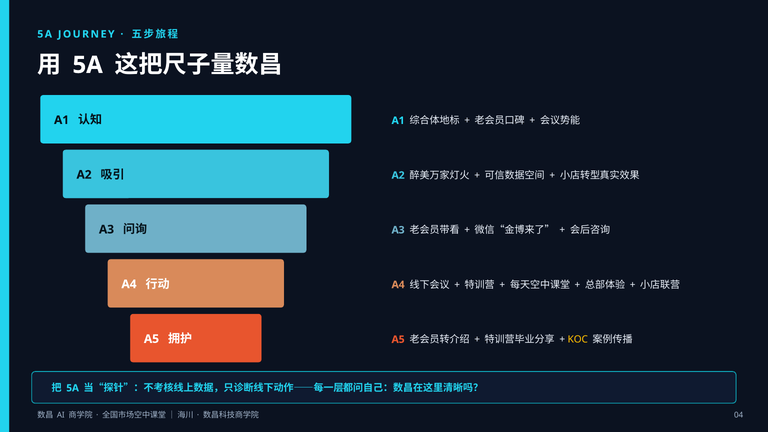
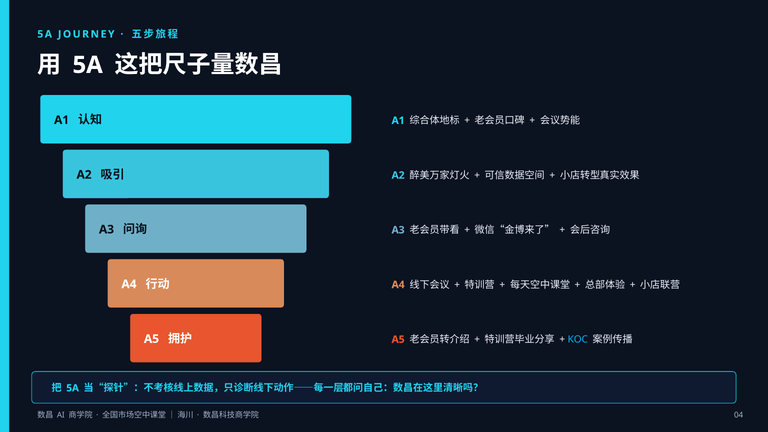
KOC colour: yellow -> light blue
